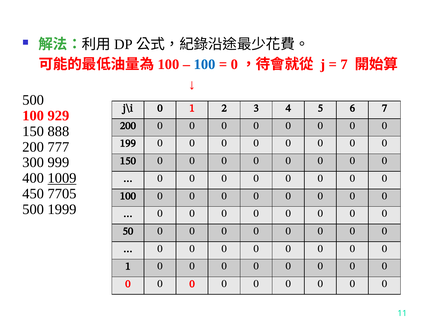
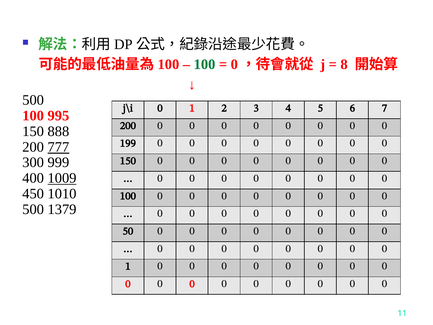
100 at (205, 64) colour: blue -> green
7 at (344, 64): 7 -> 8
929: 929 -> 995
777 underline: none -> present
7705: 7705 -> 1010
1999: 1999 -> 1379
